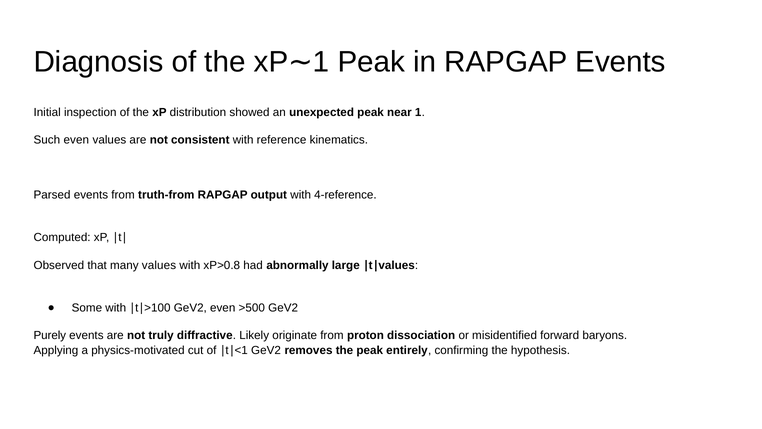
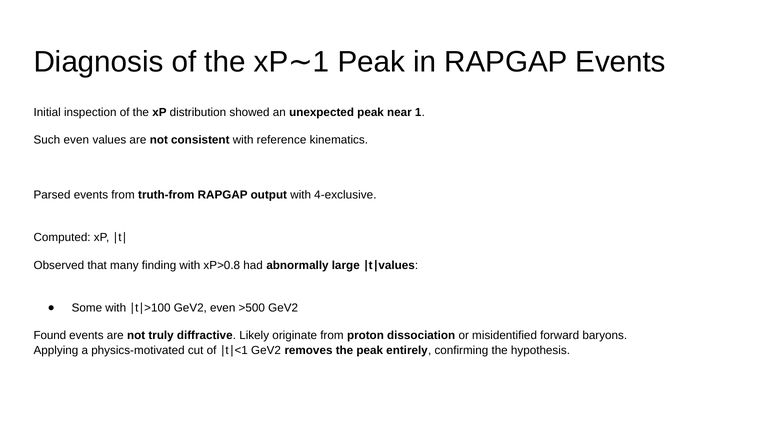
4-reference: 4-reference -> 4-exclusive
many values: values -> finding
Purely: Purely -> Found
